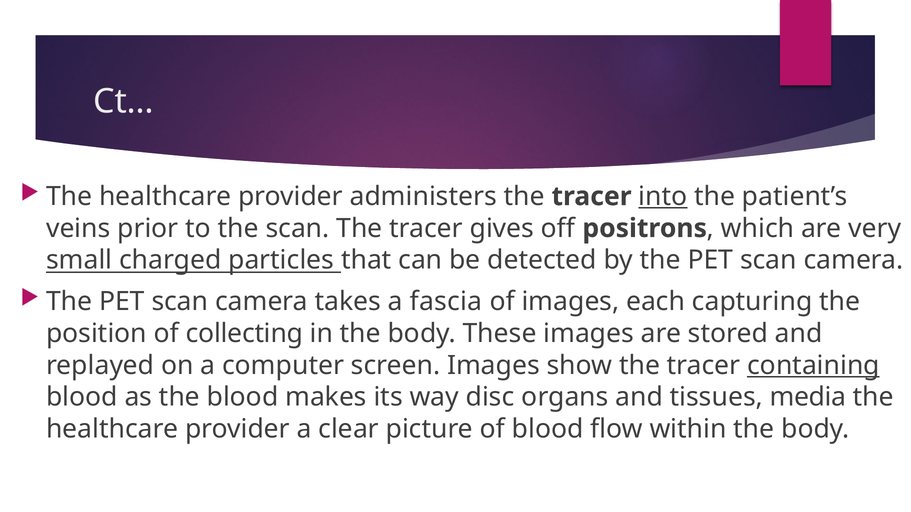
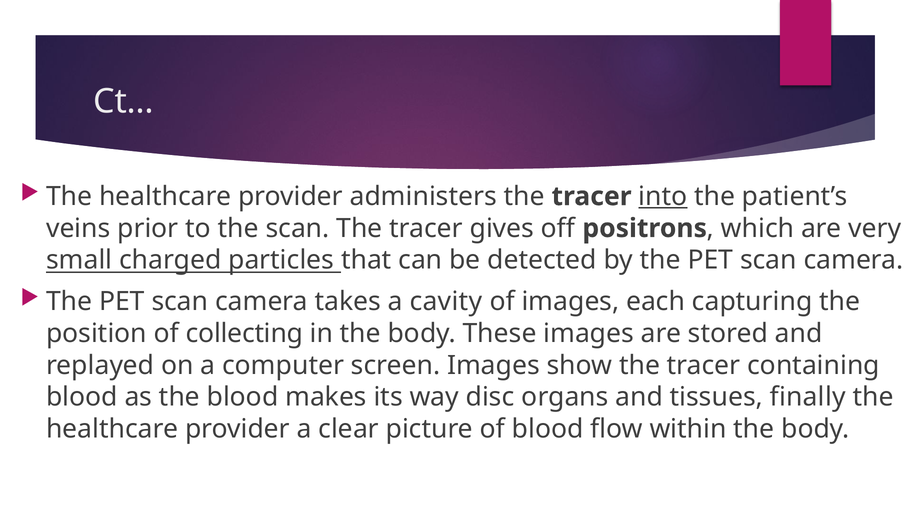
fascia: fascia -> cavity
containing underline: present -> none
media: media -> finally
